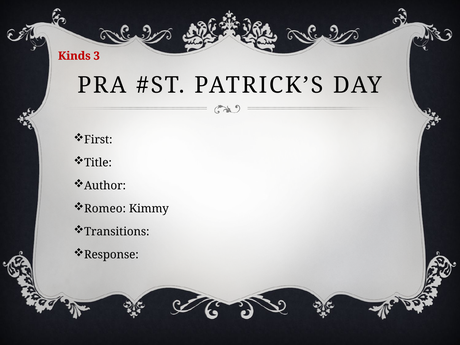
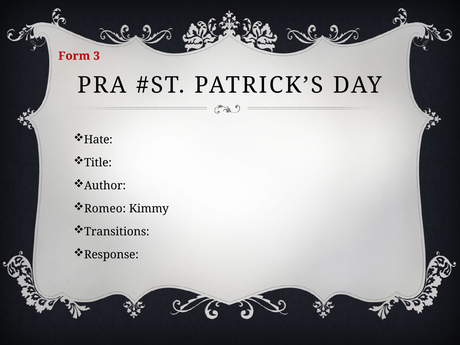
Kinds: Kinds -> Form
First: First -> Hate
